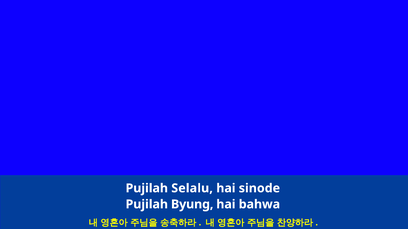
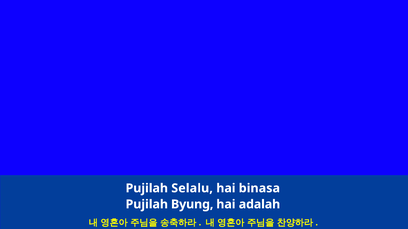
sinode: sinode -> binasa
bahwa: bahwa -> adalah
